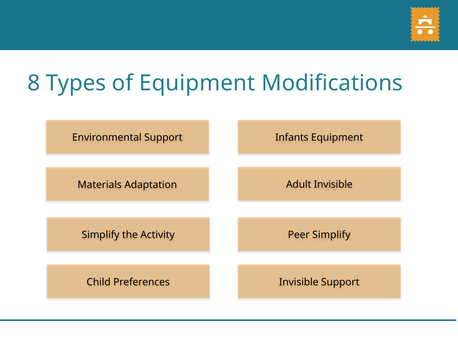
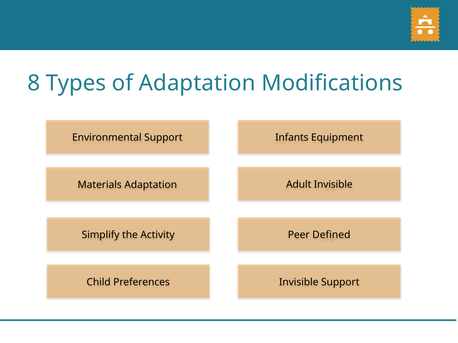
of Equipment: Equipment -> Adaptation
Peer Simplify: Simplify -> Defined
